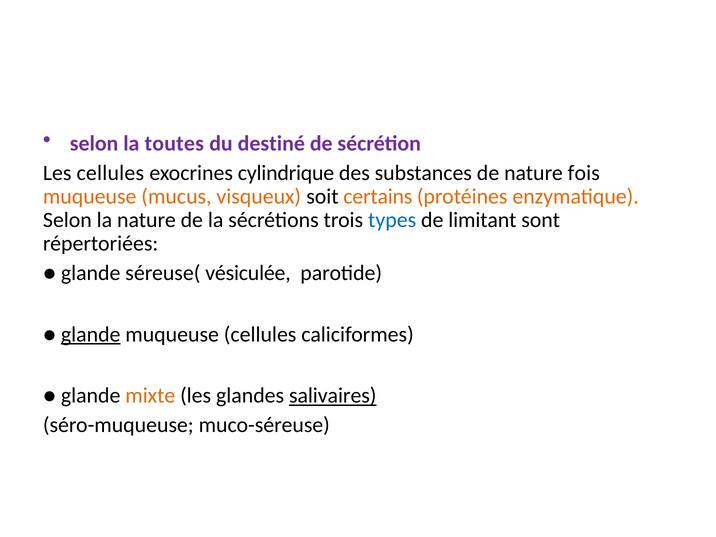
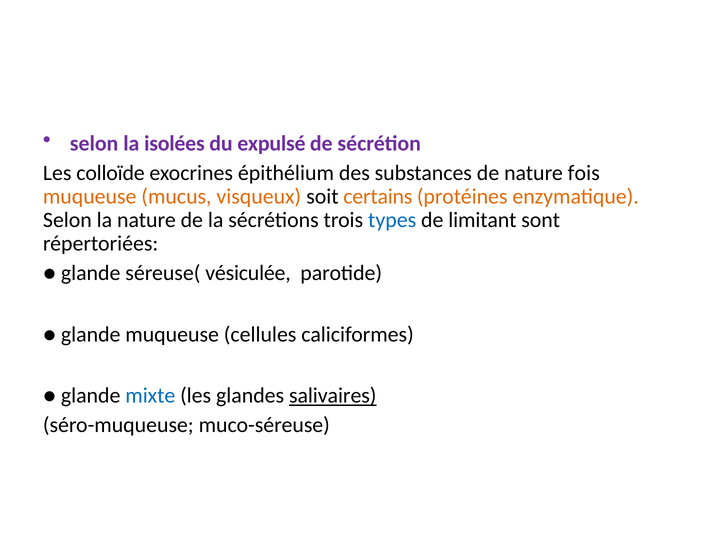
toutes: toutes -> isolées
destiné: destiné -> expulsé
Les cellules: cellules -> colloïde
cylindrique: cylindrique -> épithélium
glande at (91, 334) underline: present -> none
mixte colour: orange -> blue
